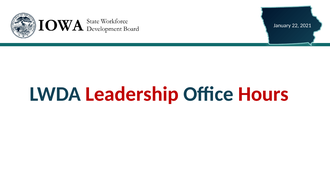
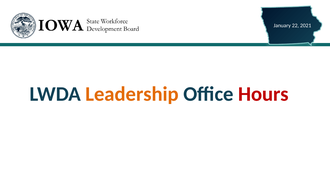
Leadership colour: red -> orange
